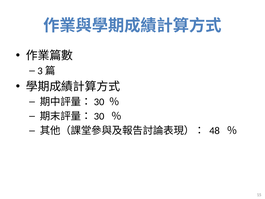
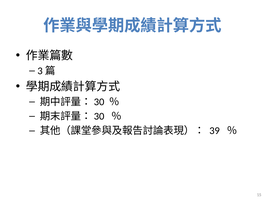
48: 48 -> 39
